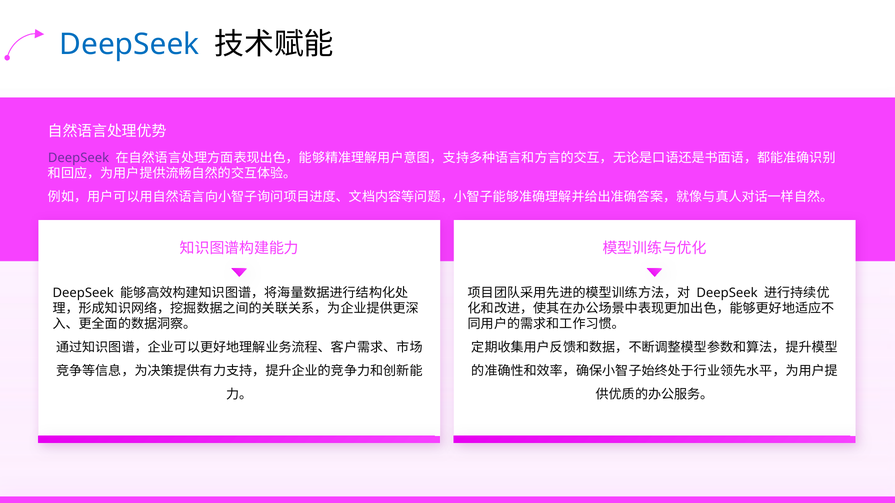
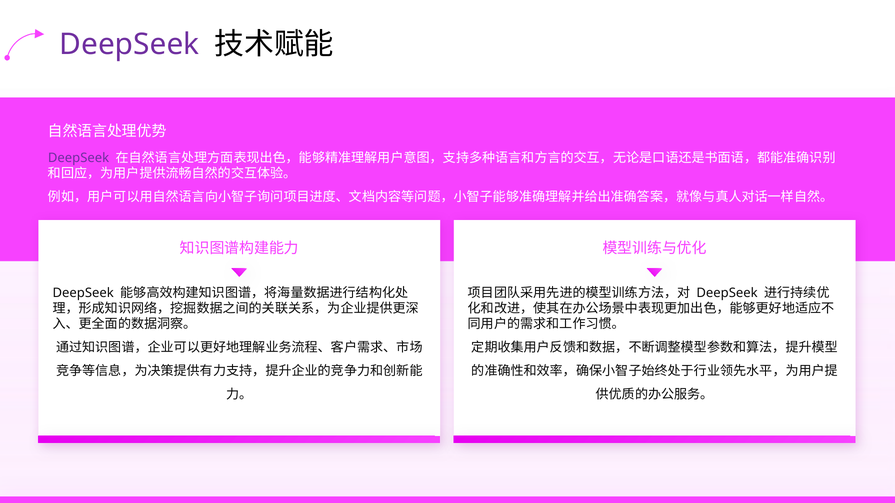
DeepSeek at (129, 44) colour: blue -> purple
